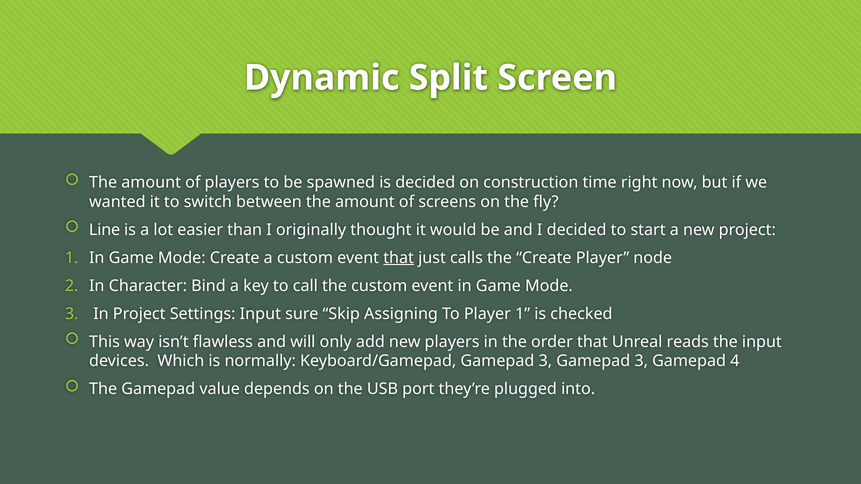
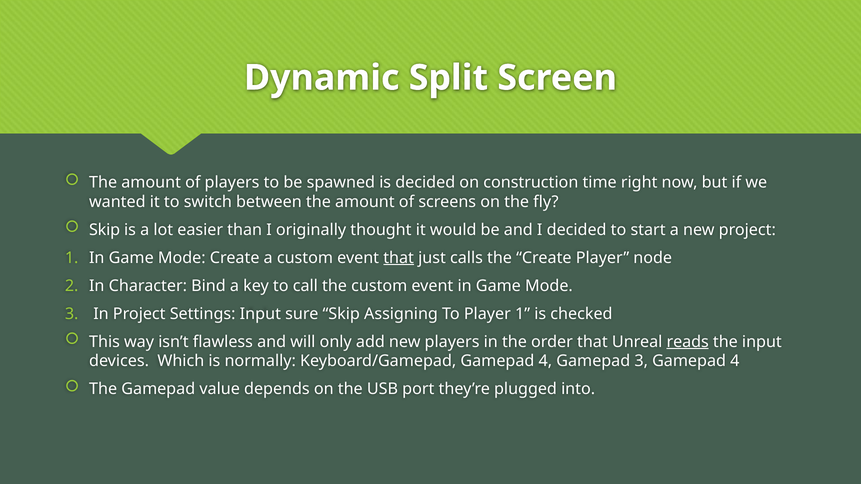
Line at (105, 230): Line -> Skip
reads underline: none -> present
Keyboard/Gamepad Gamepad 3: 3 -> 4
